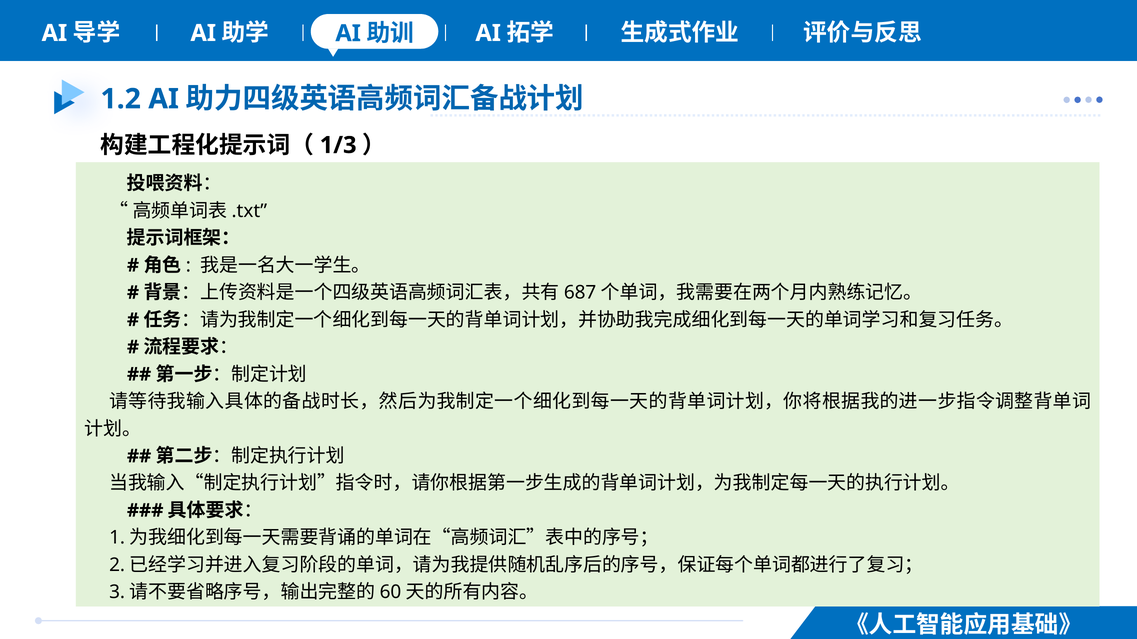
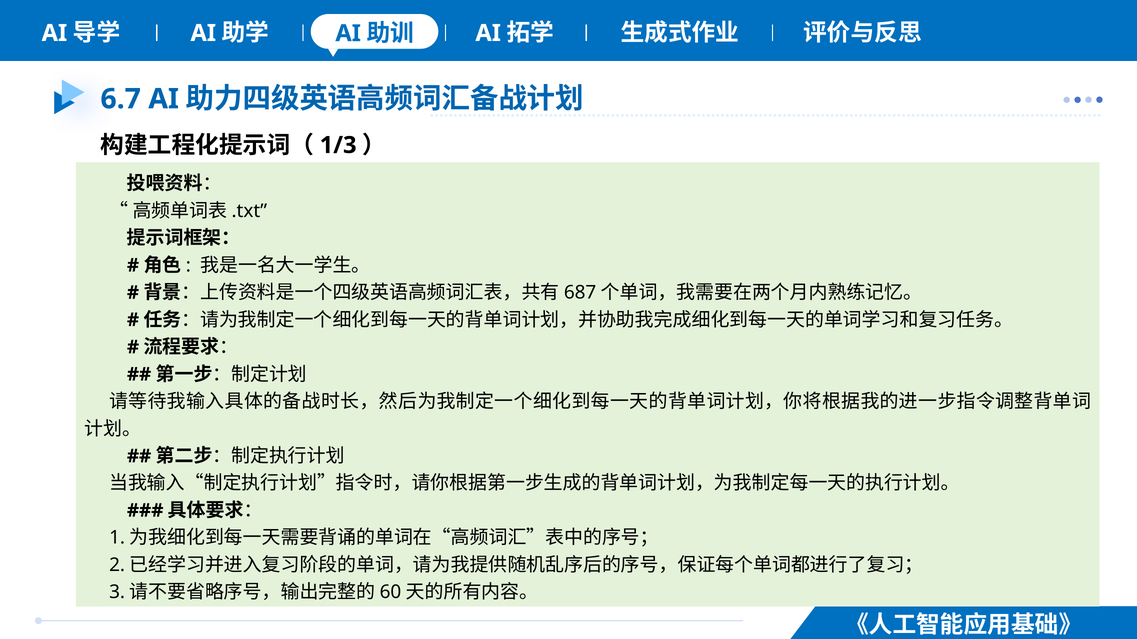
1.2: 1.2 -> 6.7
